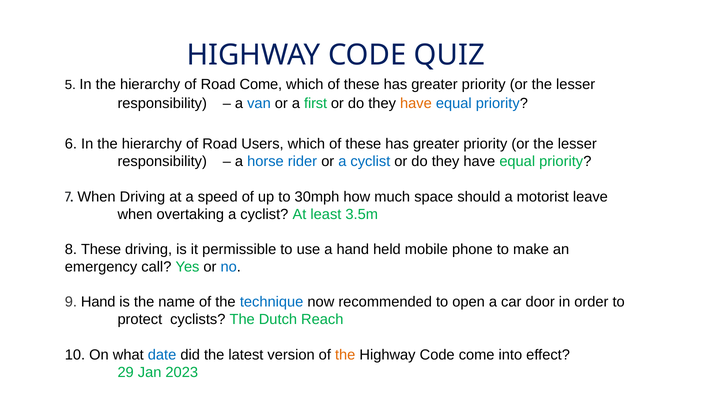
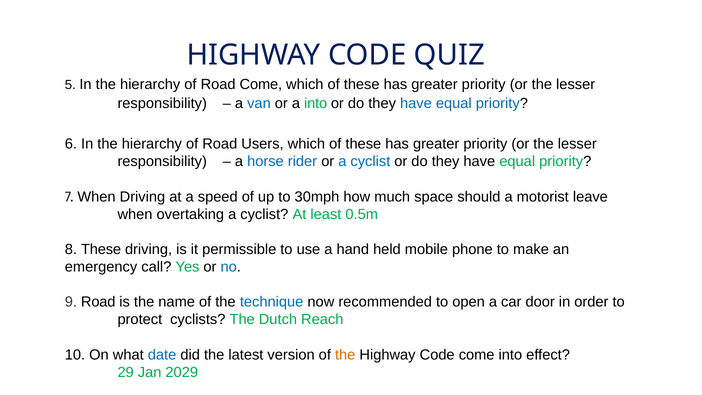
a first: first -> into
have at (416, 103) colour: orange -> blue
3.5m: 3.5m -> 0.5m
9 Hand: Hand -> Road
2023: 2023 -> 2029
